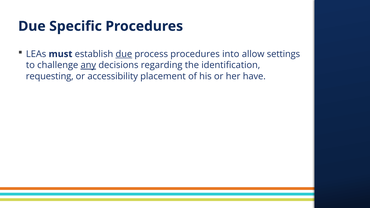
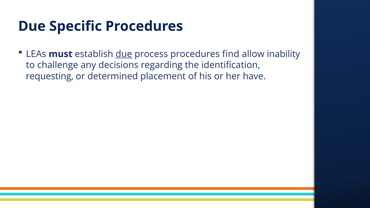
into: into -> find
settings: settings -> inability
any underline: present -> none
accessibility: accessibility -> determined
